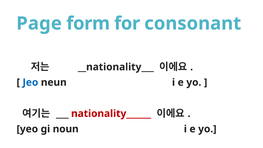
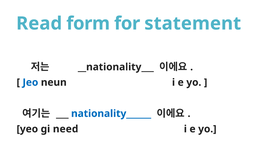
Page: Page -> Read
consonant: consonant -> statement
nationality______ colour: red -> blue
noun: noun -> need
